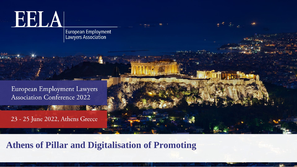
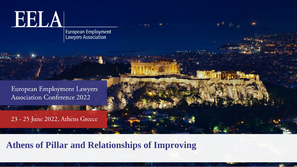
Digitalisation: Digitalisation -> Relationships
Promoting: Promoting -> Improving
